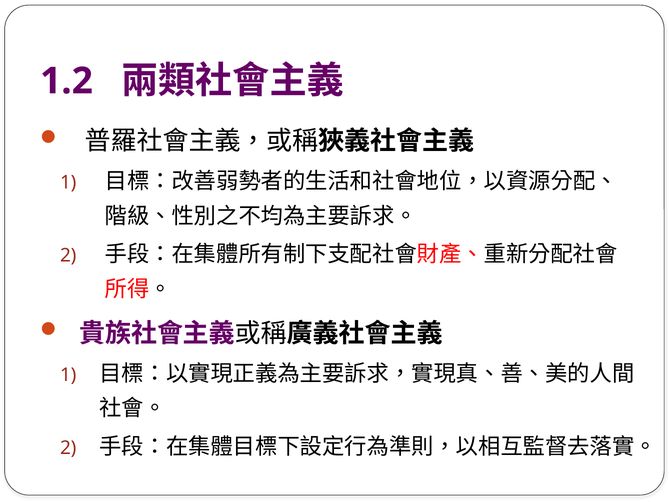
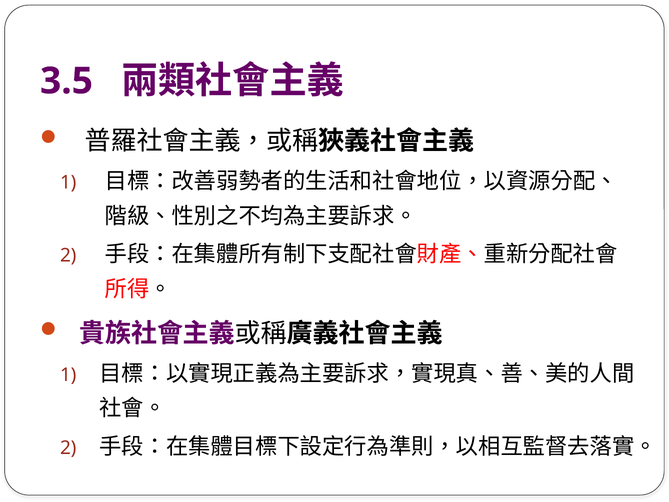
1.2: 1.2 -> 3.5
